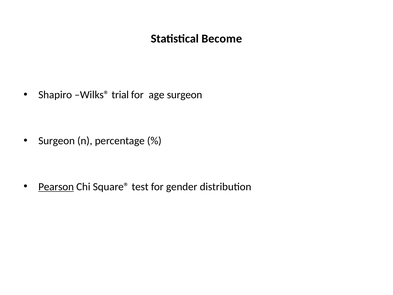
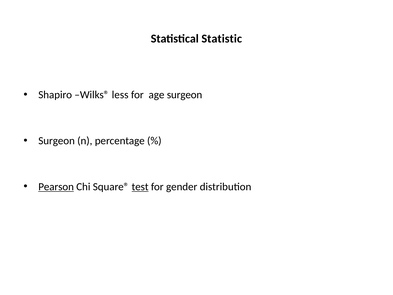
Become: Become -> Statistic
trial: trial -> less
test underline: none -> present
